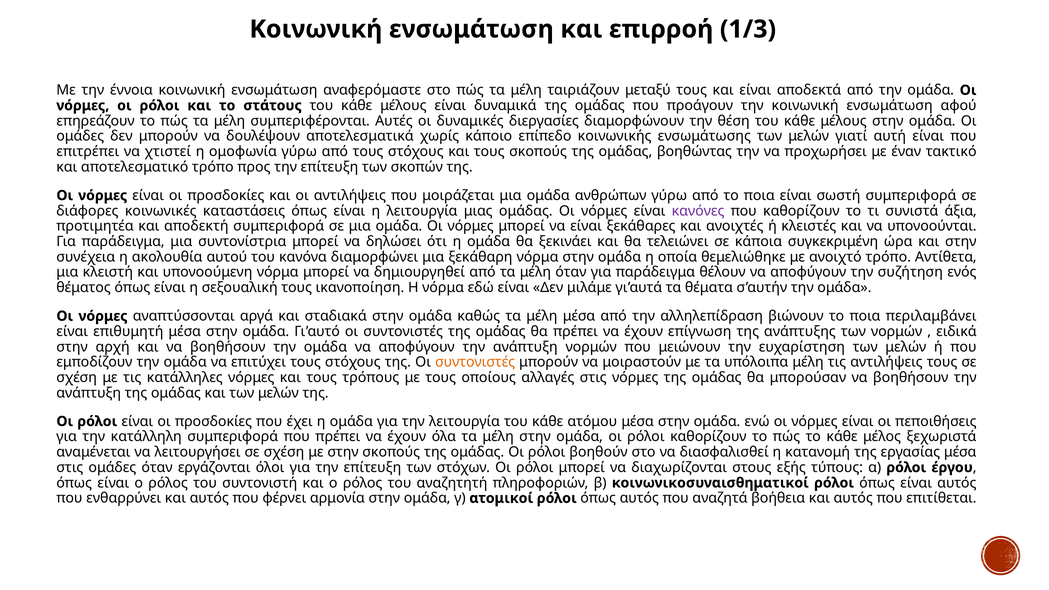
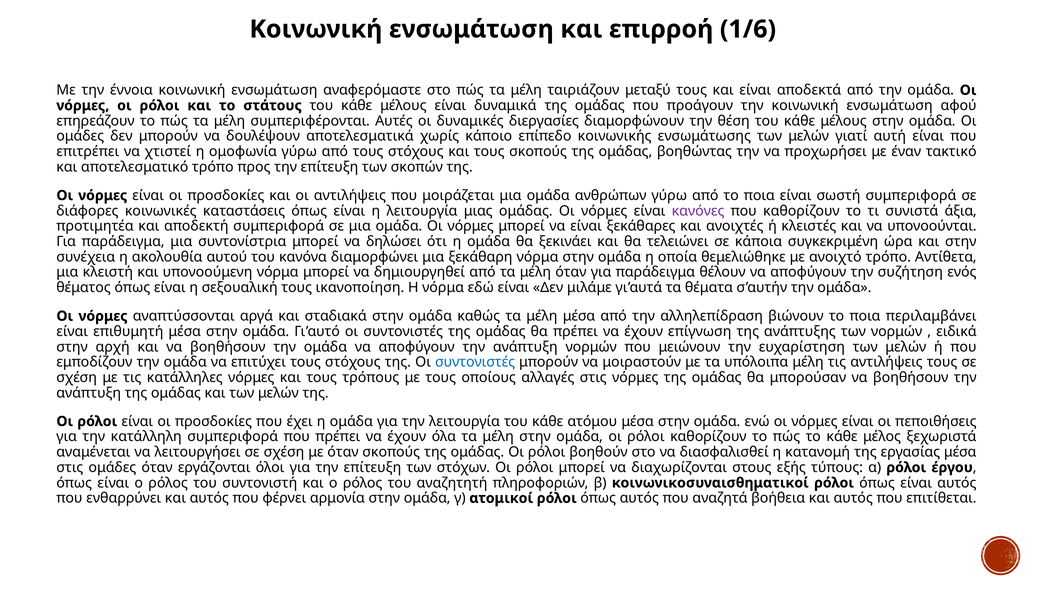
1/3: 1/3 -> 1/6
συντονιστές at (475, 362) colour: orange -> blue
με στην: στην -> όταν
